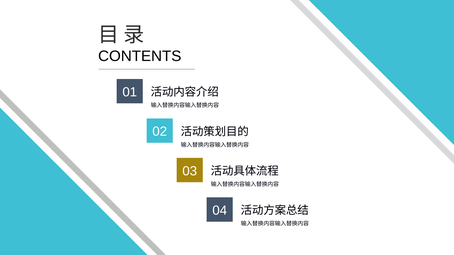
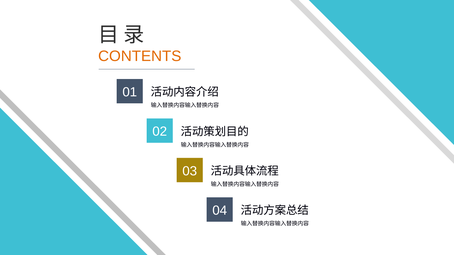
CONTENTS colour: black -> orange
